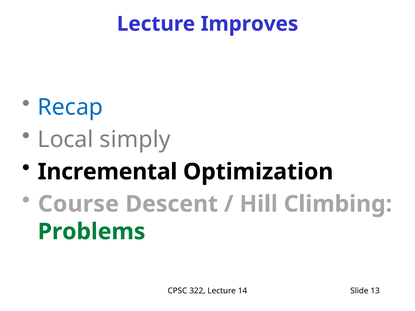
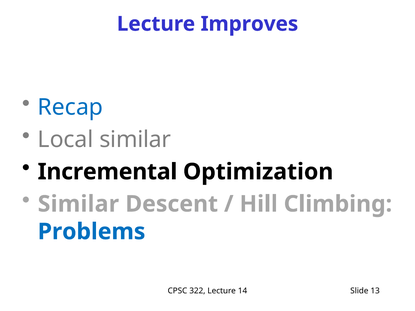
Local simply: simply -> similar
Course at (78, 204): Course -> Similar
Problems colour: green -> blue
